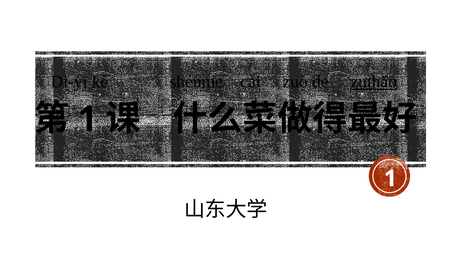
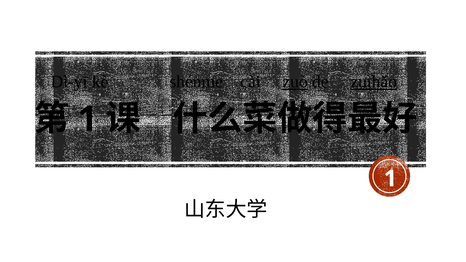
zuò underline: none -> present
